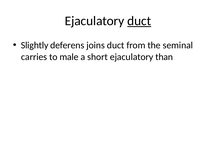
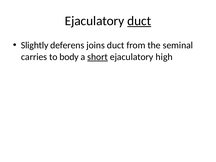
male: male -> body
short underline: none -> present
than: than -> high
